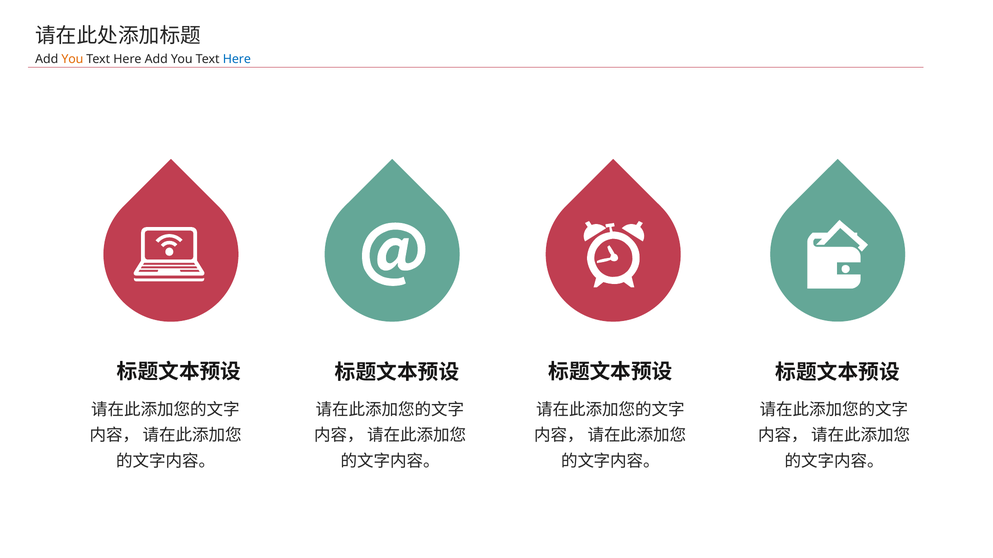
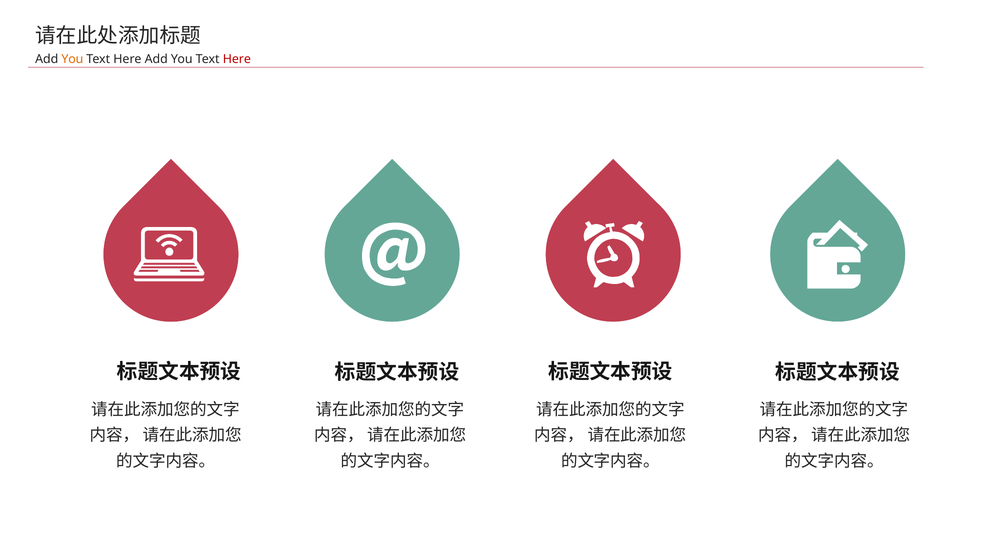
Here at (237, 59) colour: blue -> red
